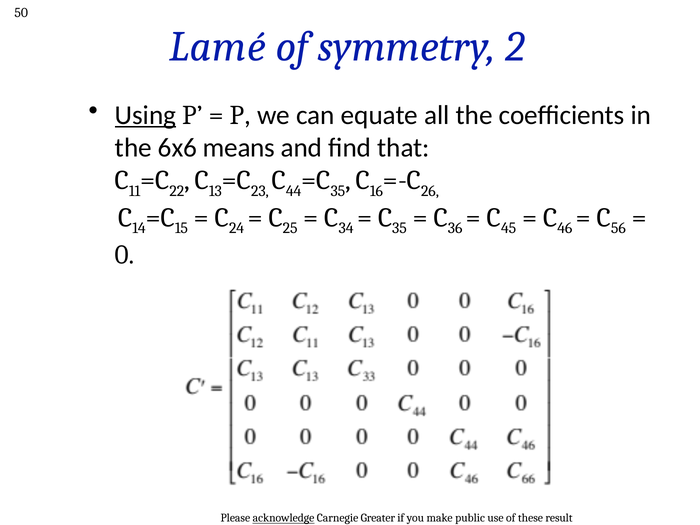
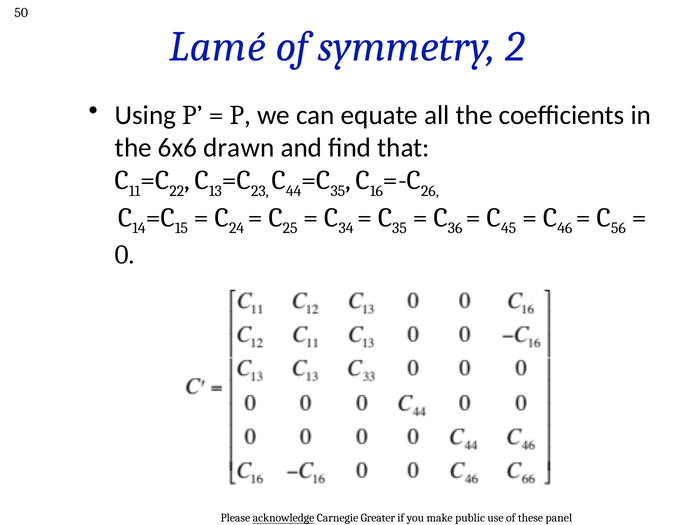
Using underline: present -> none
means: means -> drawn
result: result -> panel
